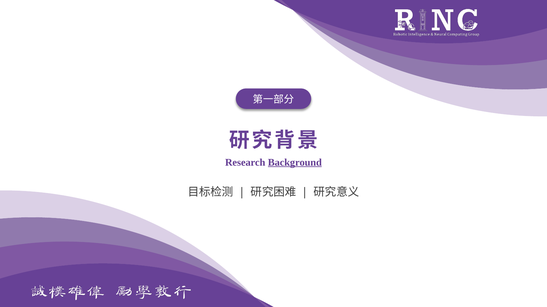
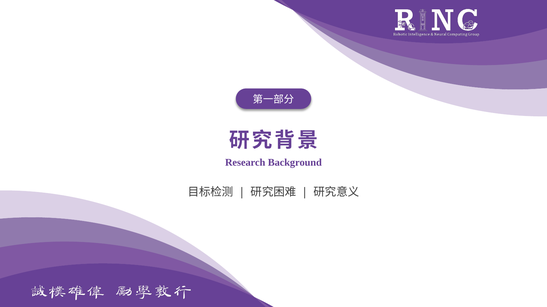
Background underline: present -> none
